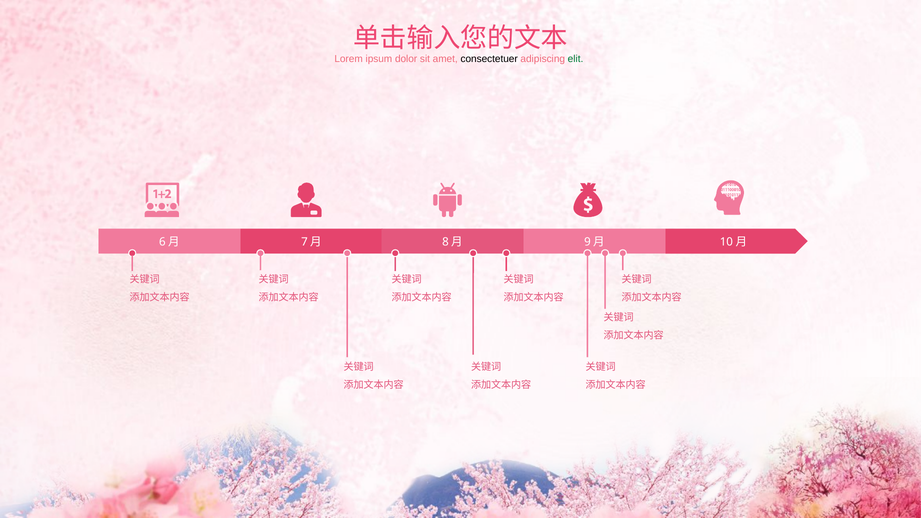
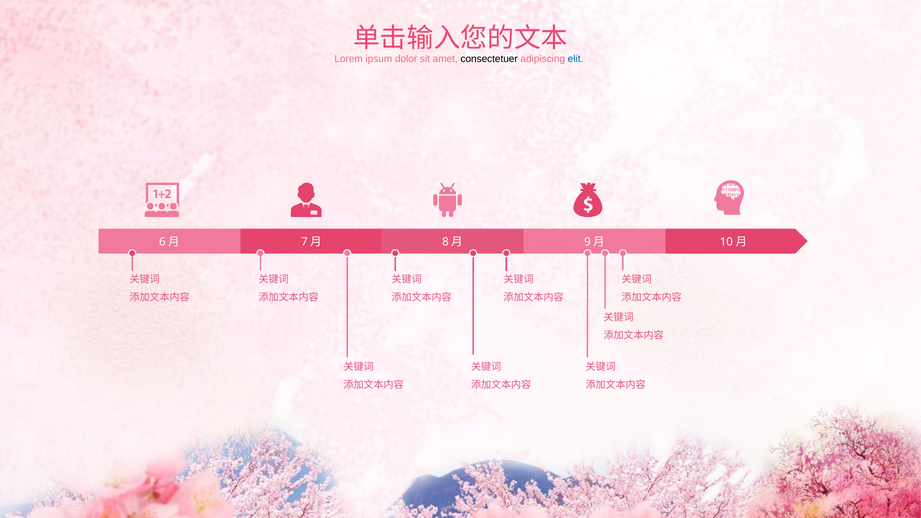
elit colour: green -> blue
